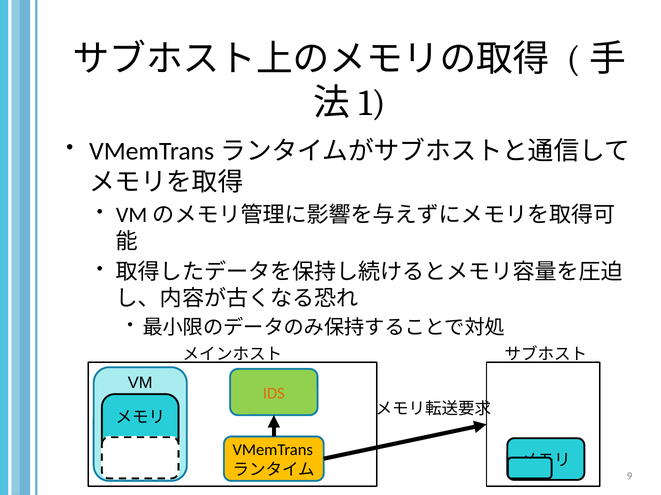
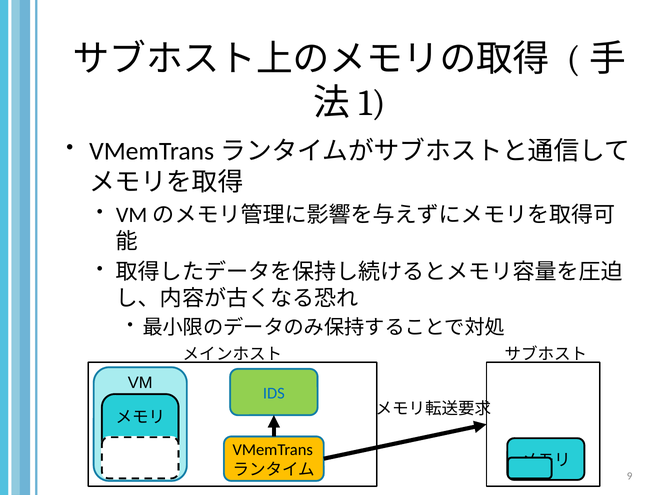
IDS colour: orange -> blue
